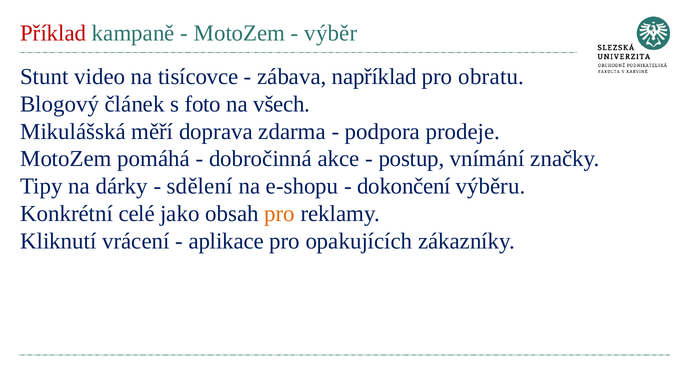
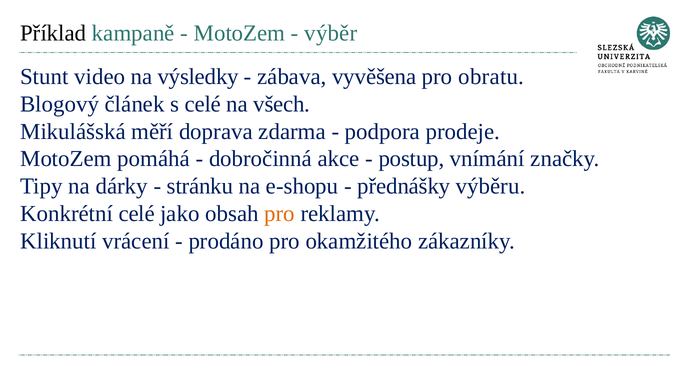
Příklad colour: red -> black
tisícovce: tisícovce -> výsledky
například: například -> vyvěšena
s foto: foto -> celé
sdělení: sdělení -> stránku
dokončení: dokončení -> přednášky
aplikace: aplikace -> prodáno
opakujících: opakujících -> okamžitého
